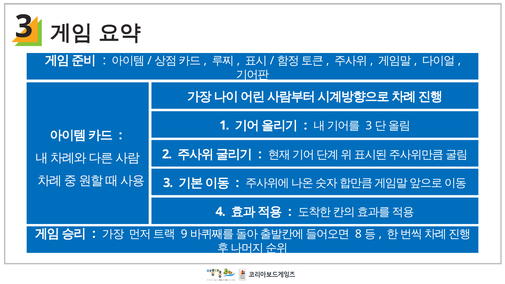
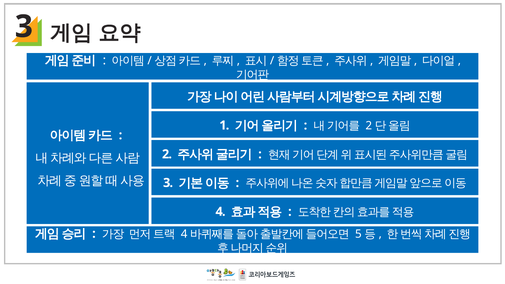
3 at (369, 126): 3 -> 2
9 at (184, 234): 9 -> 4
8: 8 -> 5
